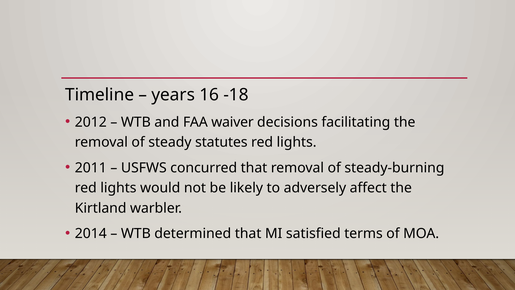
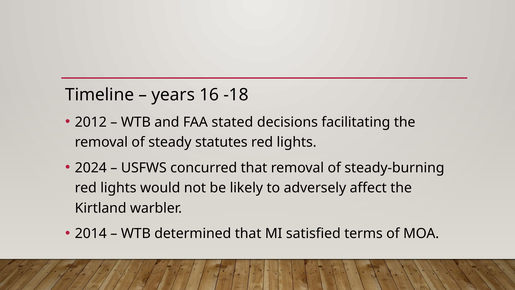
waiver: waiver -> stated
2011: 2011 -> 2024
